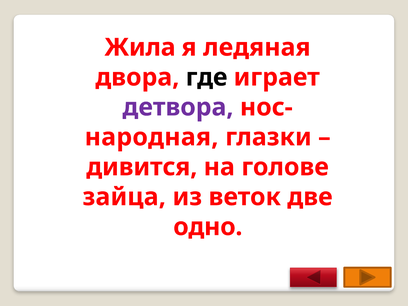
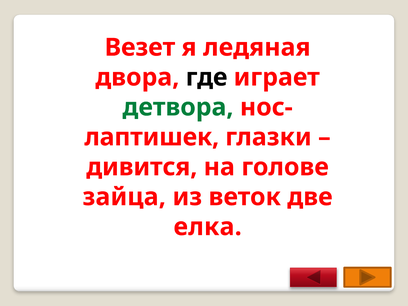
Жила: Жила -> Везет
детвора colour: purple -> green
народная: народная -> лаптишек
одно: одно -> елка
